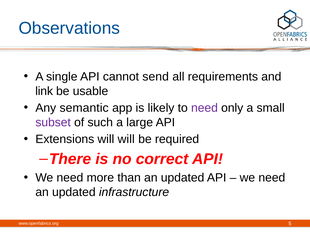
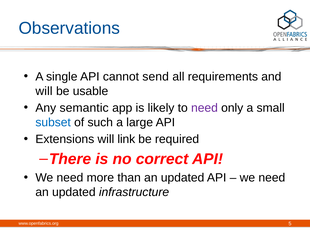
link at (44, 91): link -> will
subset colour: purple -> blue
will will: will -> link
